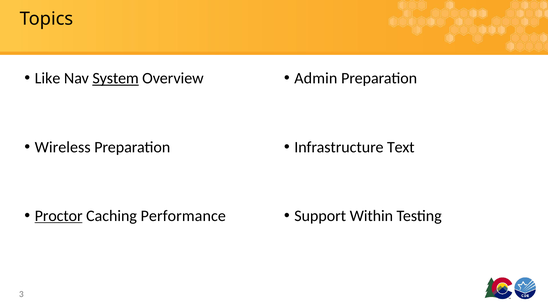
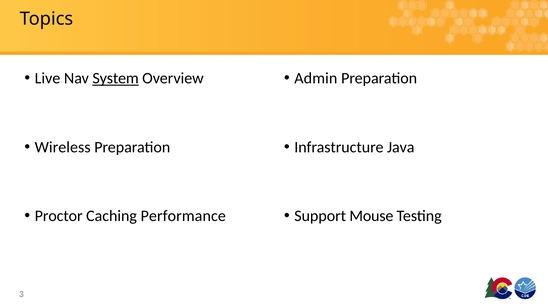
Like: Like -> Live
Text: Text -> Java
Proctor underline: present -> none
Within: Within -> Mouse
